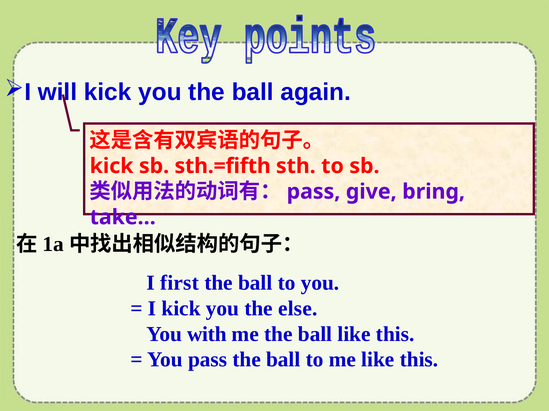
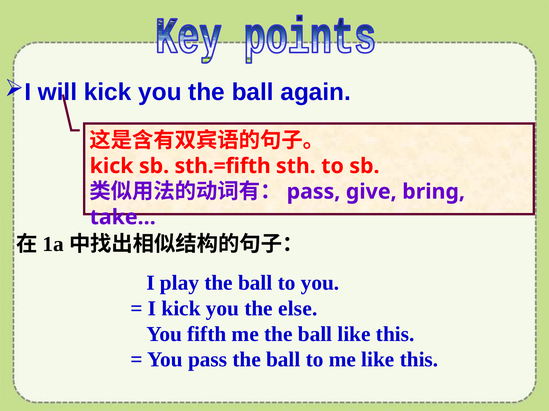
first: first -> play
with: with -> fifth
